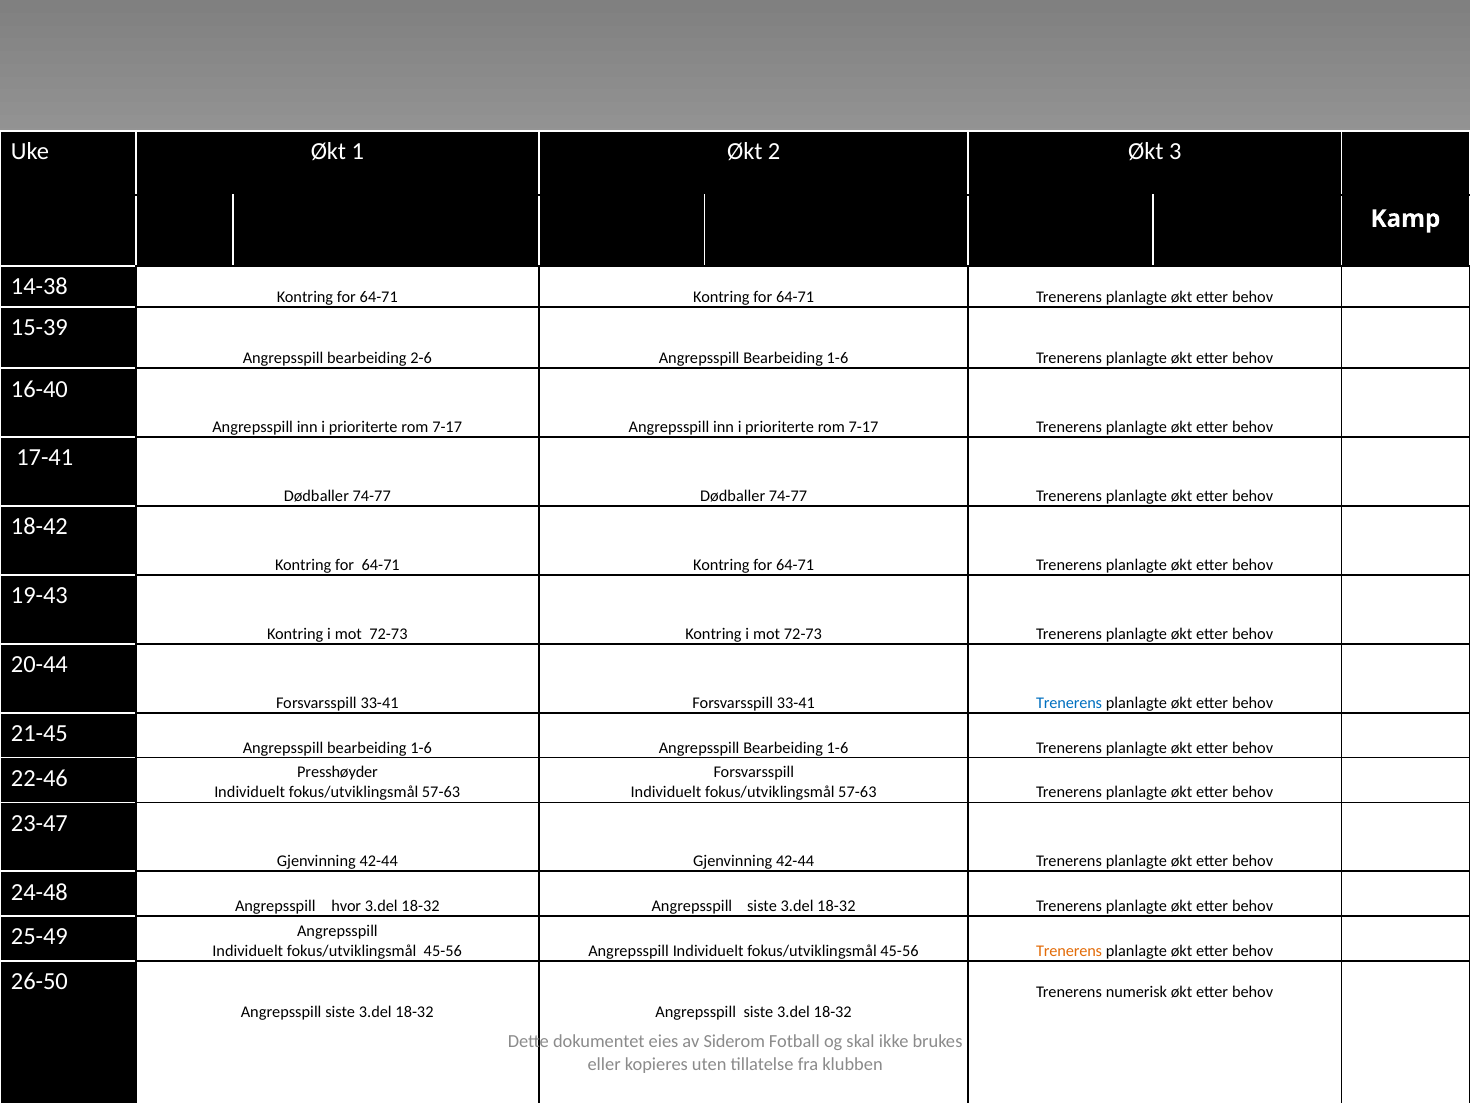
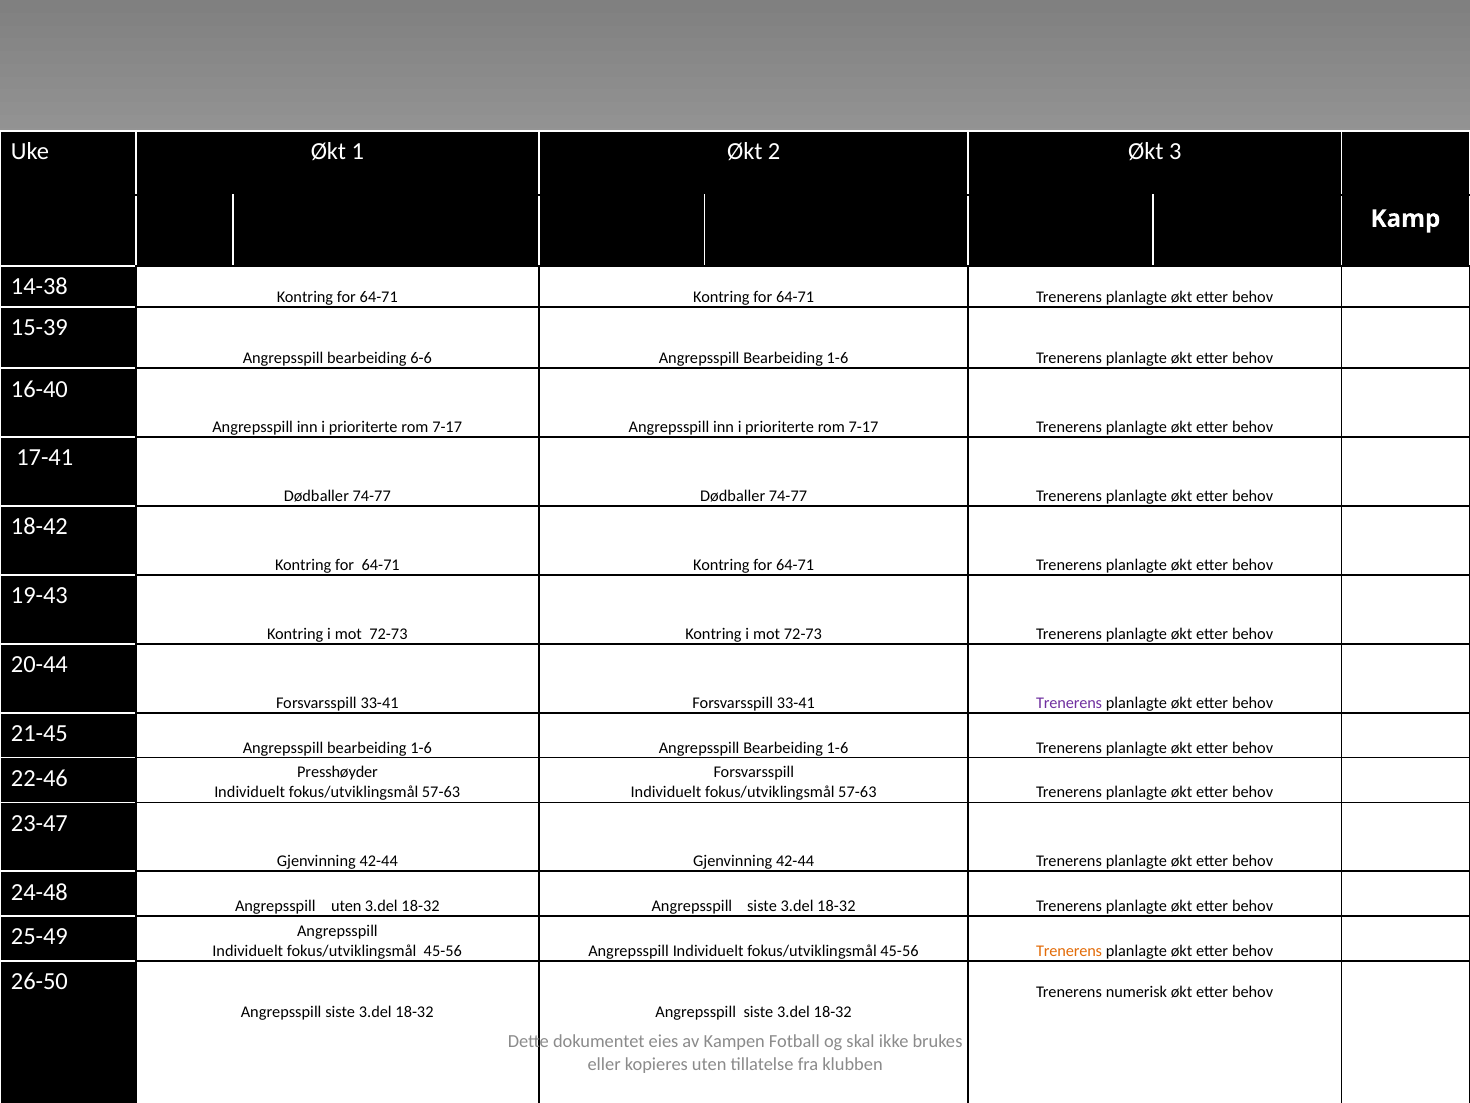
2-6: 2-6 -> 6-6
Trenerens at (1069, 703) colour: blue -> purple
5 hvor: hvor -> uten
Siderom: Siderom -> Kampen
